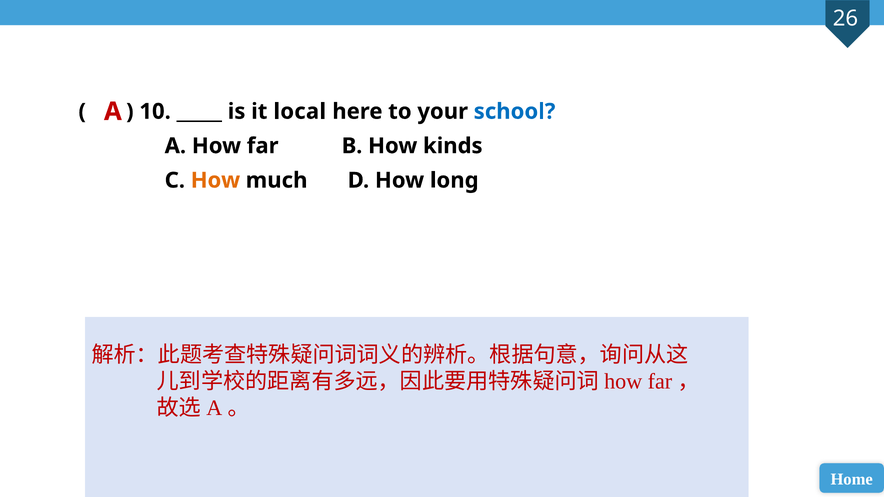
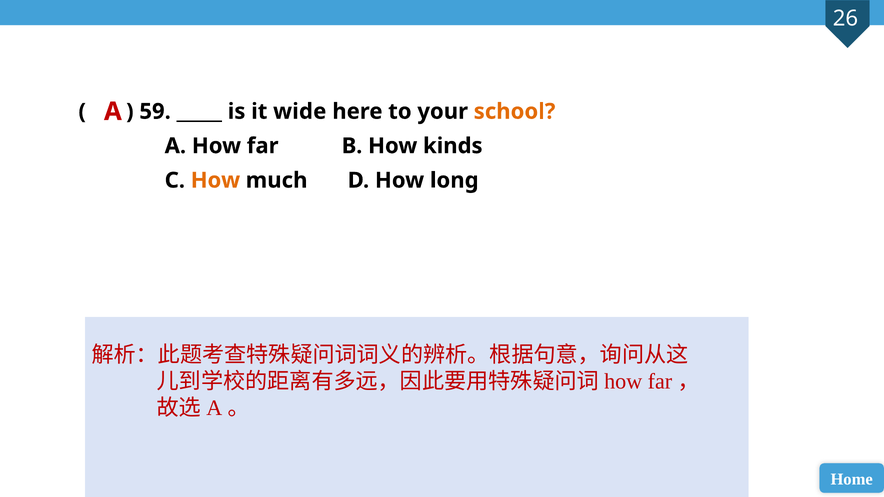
10: 10 -> 59
local: local -> wide
school colour: blue -> orange
